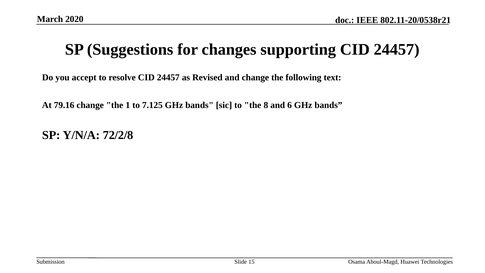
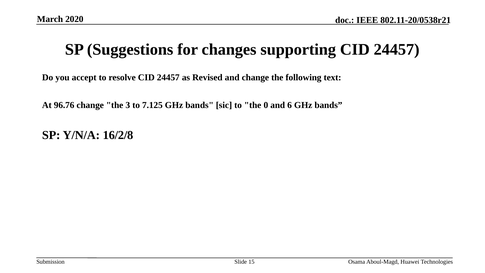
79.16: 79.16 -> 96.76
1: 1 -> 3
8: 8 -> 0
72/2/8: 72/2/8 -> 16/2/8
